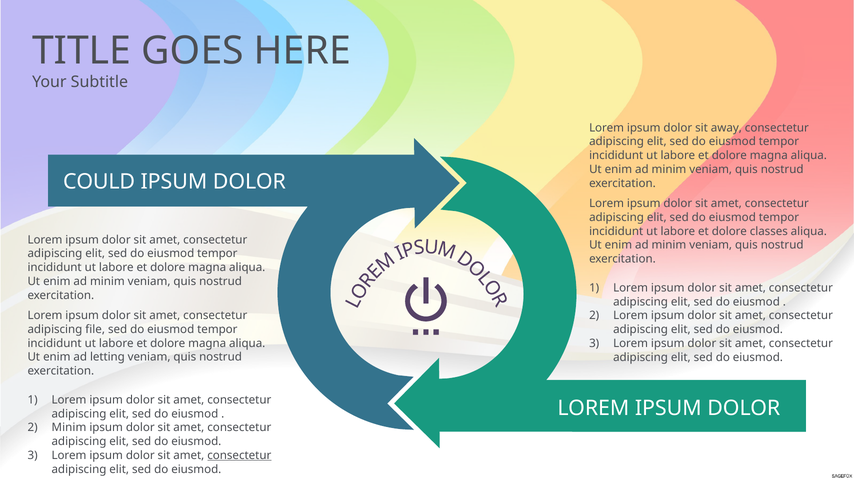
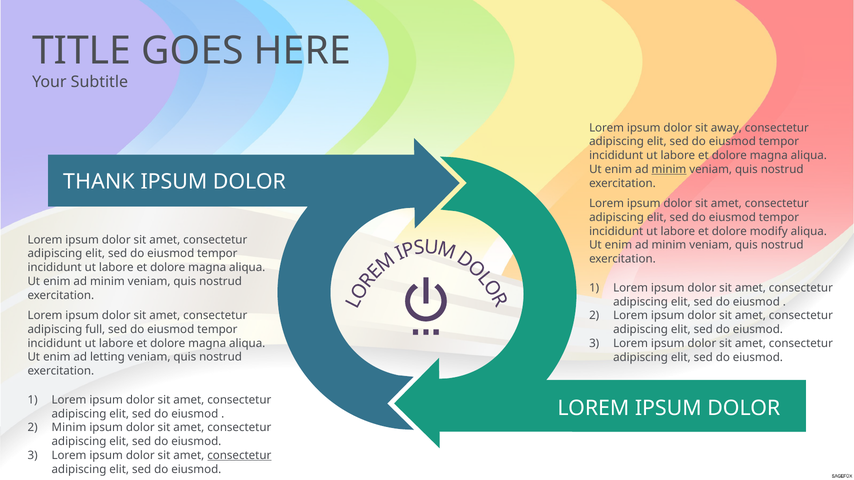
minim at (669, 169) underline: none -> present
COULD: COULD -> THANK
classes: classes -> modify
file: file -> full
